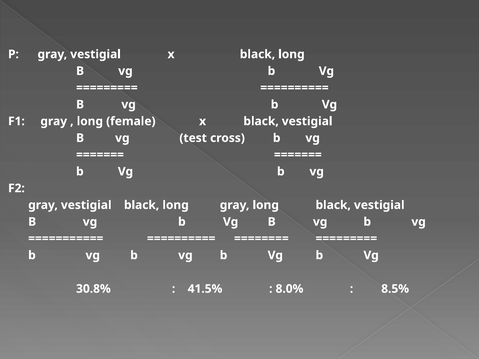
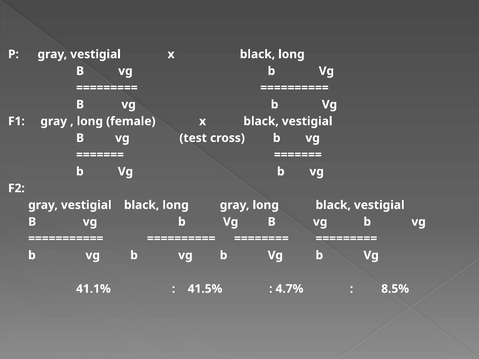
30.8%: 30.8% -> 41.1%
8.0%: 8.0% -> 4.7%
